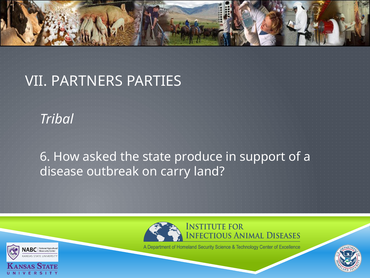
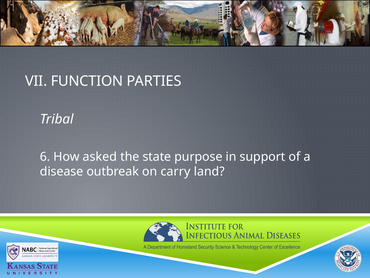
PARTNERS: PARTNERS -> FUNCTION
produce: produce -> purpose
